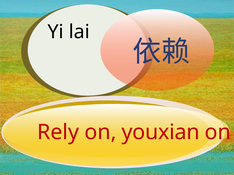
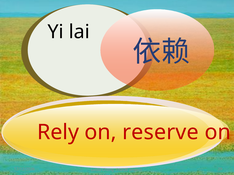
youxian: youxian -> reserve
